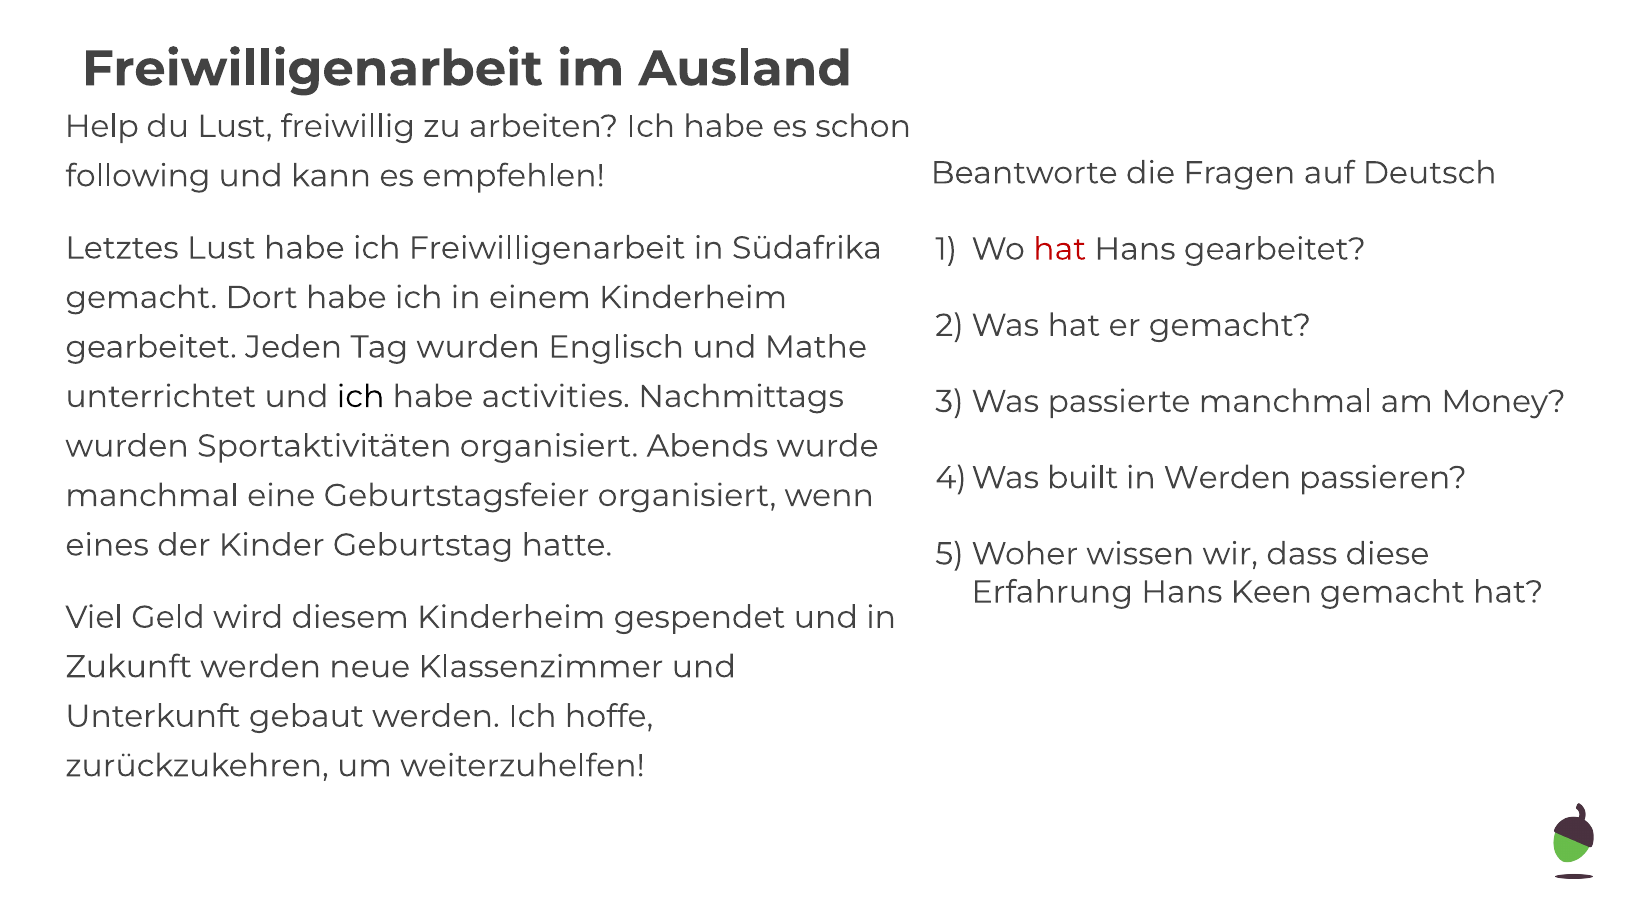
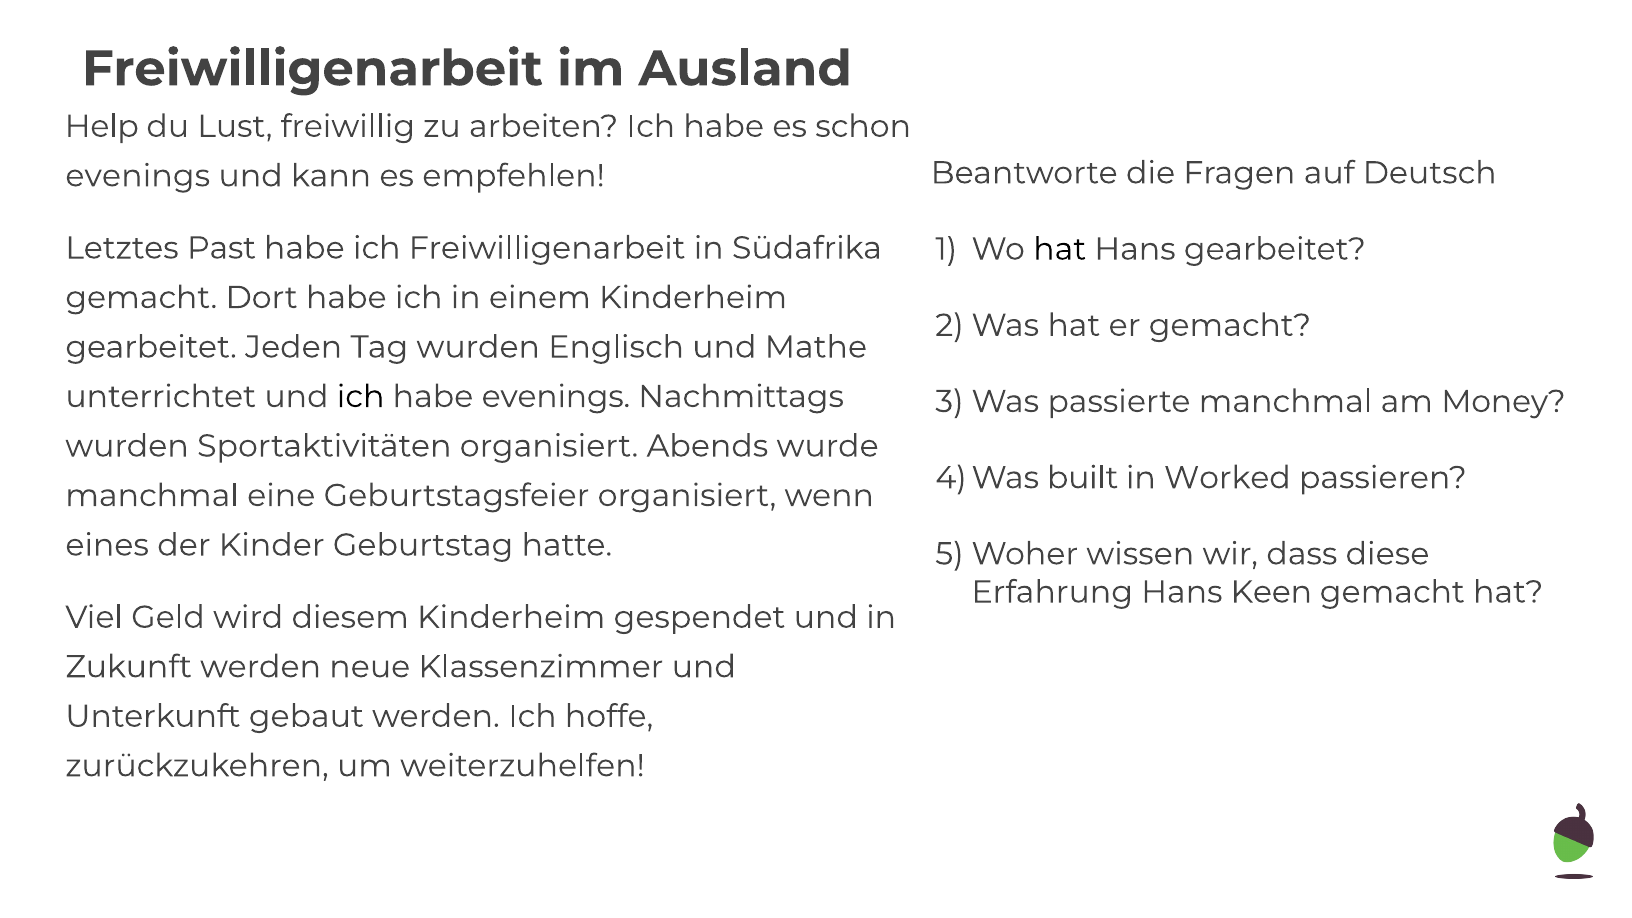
following at (138, 176): following -> evenings
Letztes Lust: Lust -> Past
hat at (1060, 249) colour: red -> black
habe activities: activities -> evenings
in Werden: Werden -> Worked
